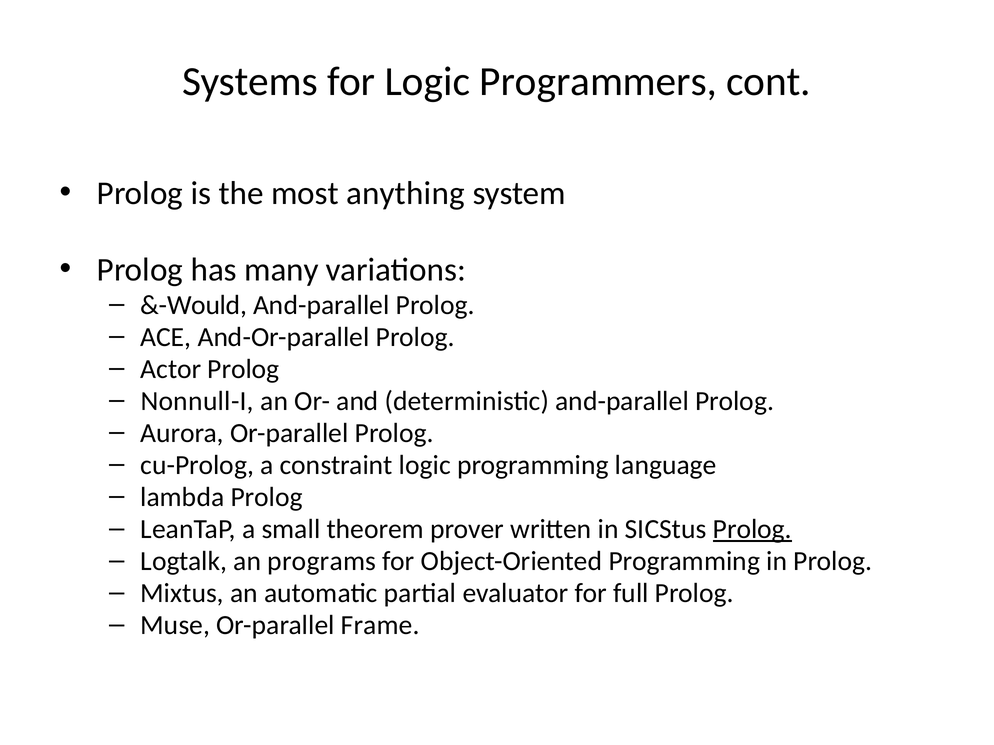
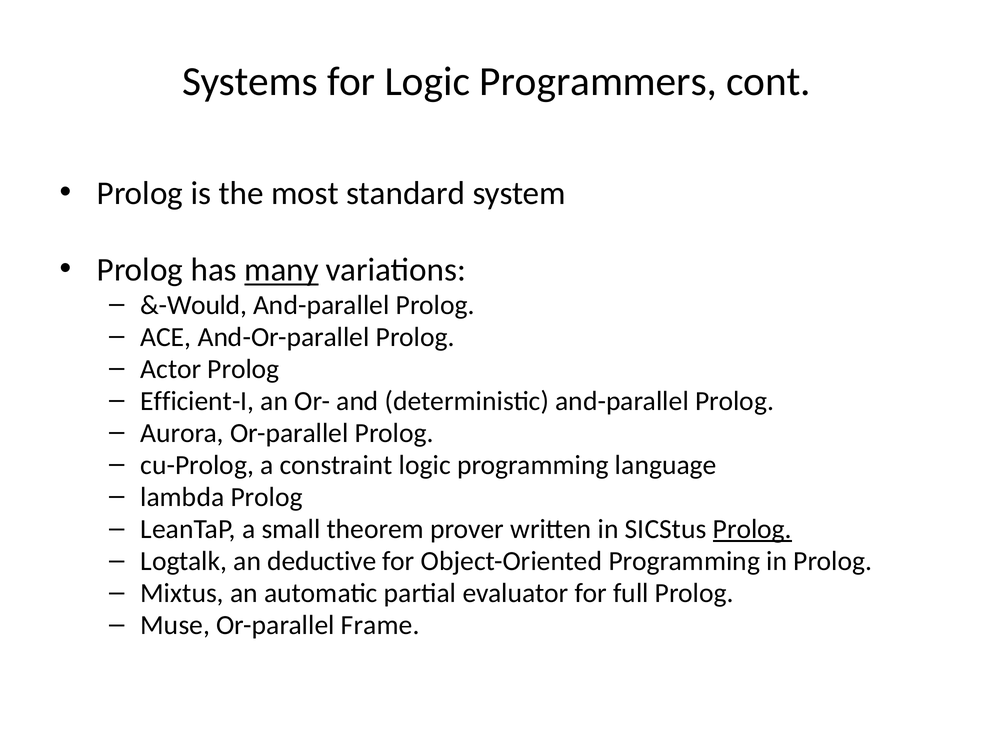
anything: anything -> standard
many underline: none -> present
Nonnull-I: Nonnull-I -> Efficient-I
programs: programs -> deductive
